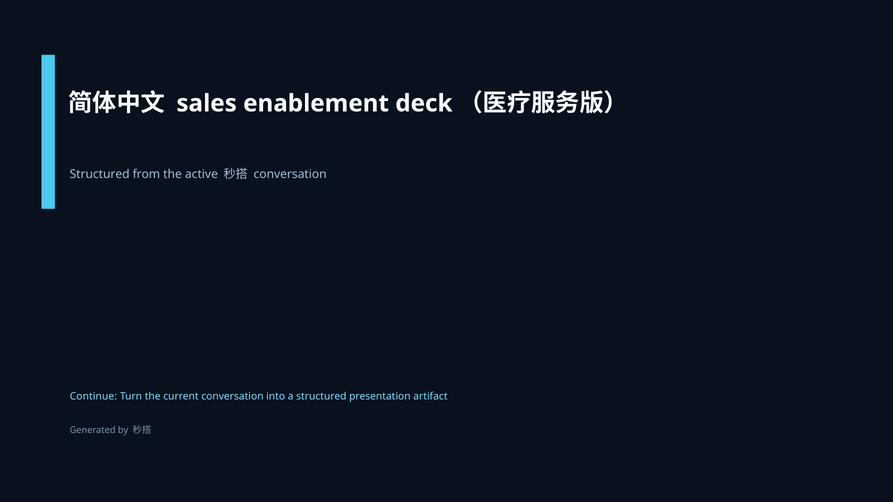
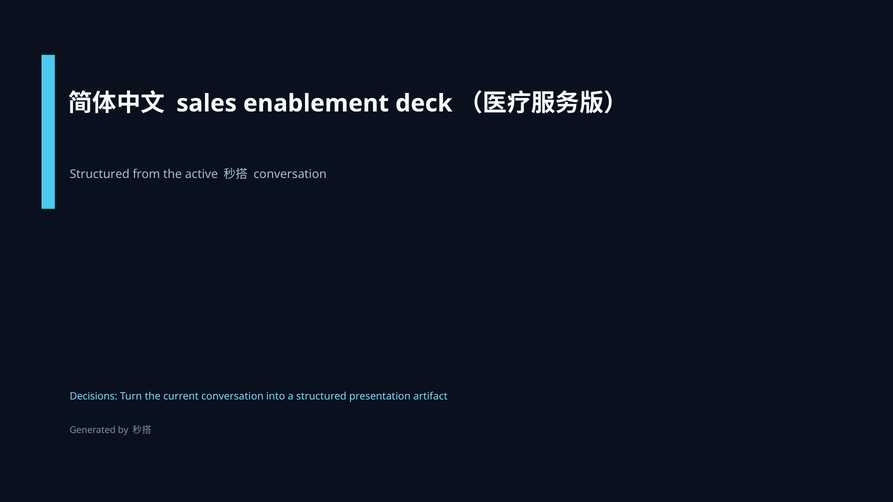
Continue: Continue -> Decisions
